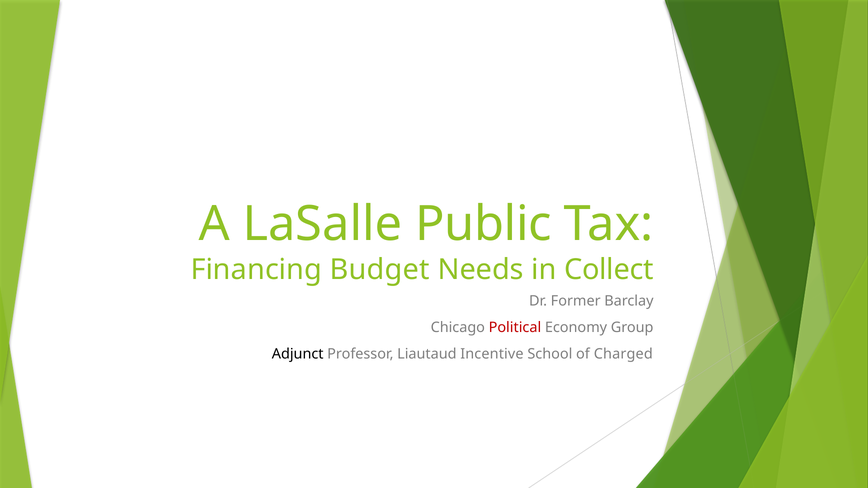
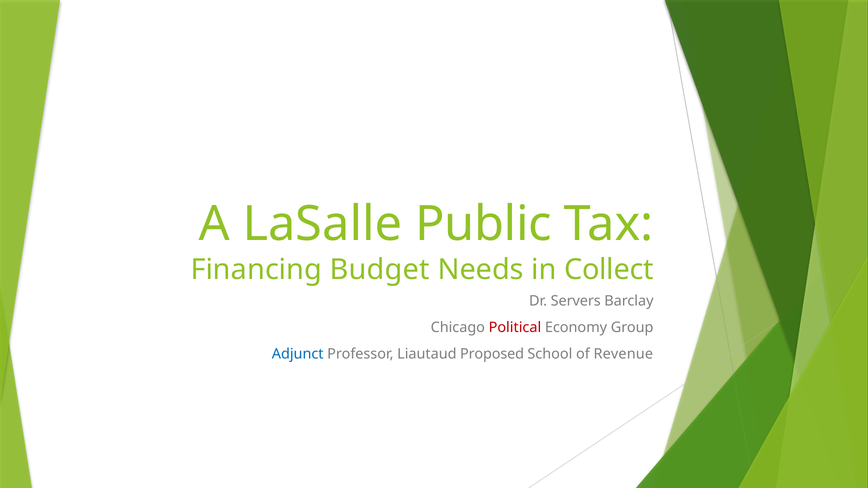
Former: Former -> Servers
Adjunct colour: black -> blue
Incentive: Incentive -> Proposed
Charged: Charged -> Revenue
